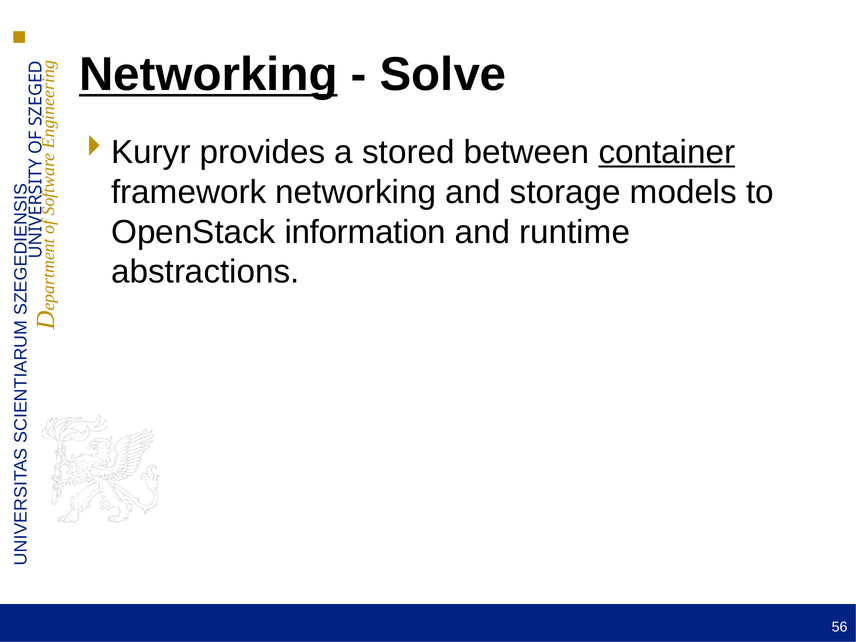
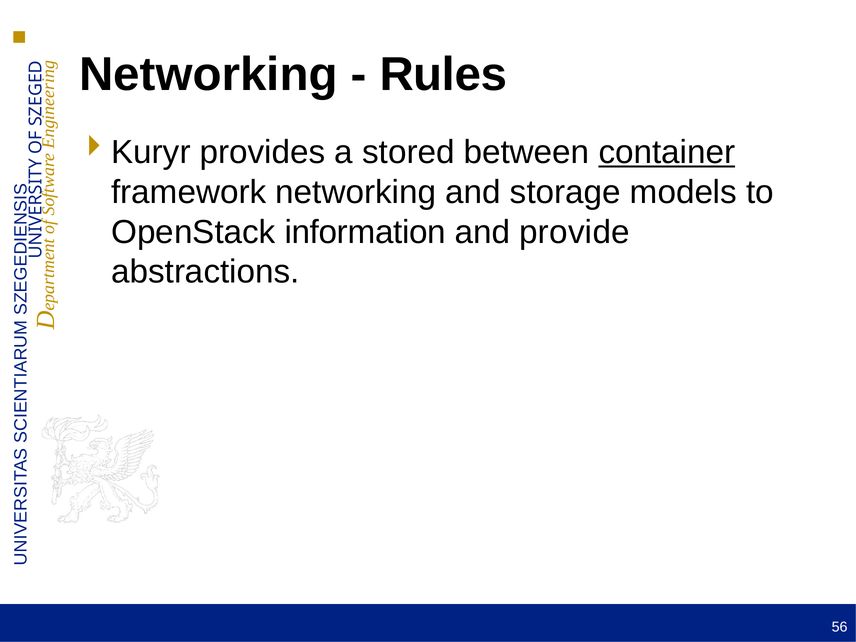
Networking at (208, 75) underline: present -> none
Solve: Solve -> Rules
runtime: runtime -> provide
